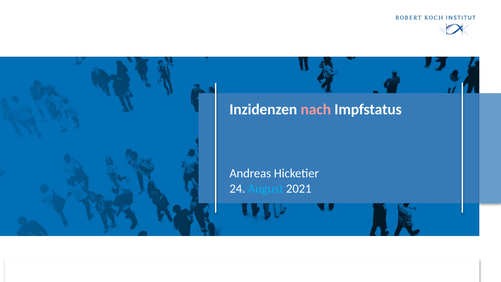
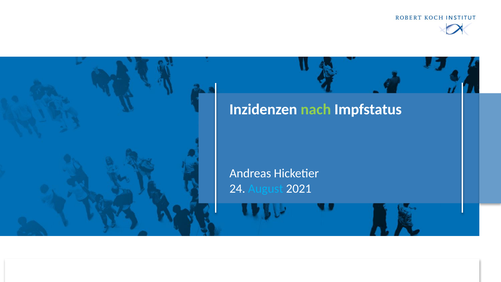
nach colour: pink -> light green
